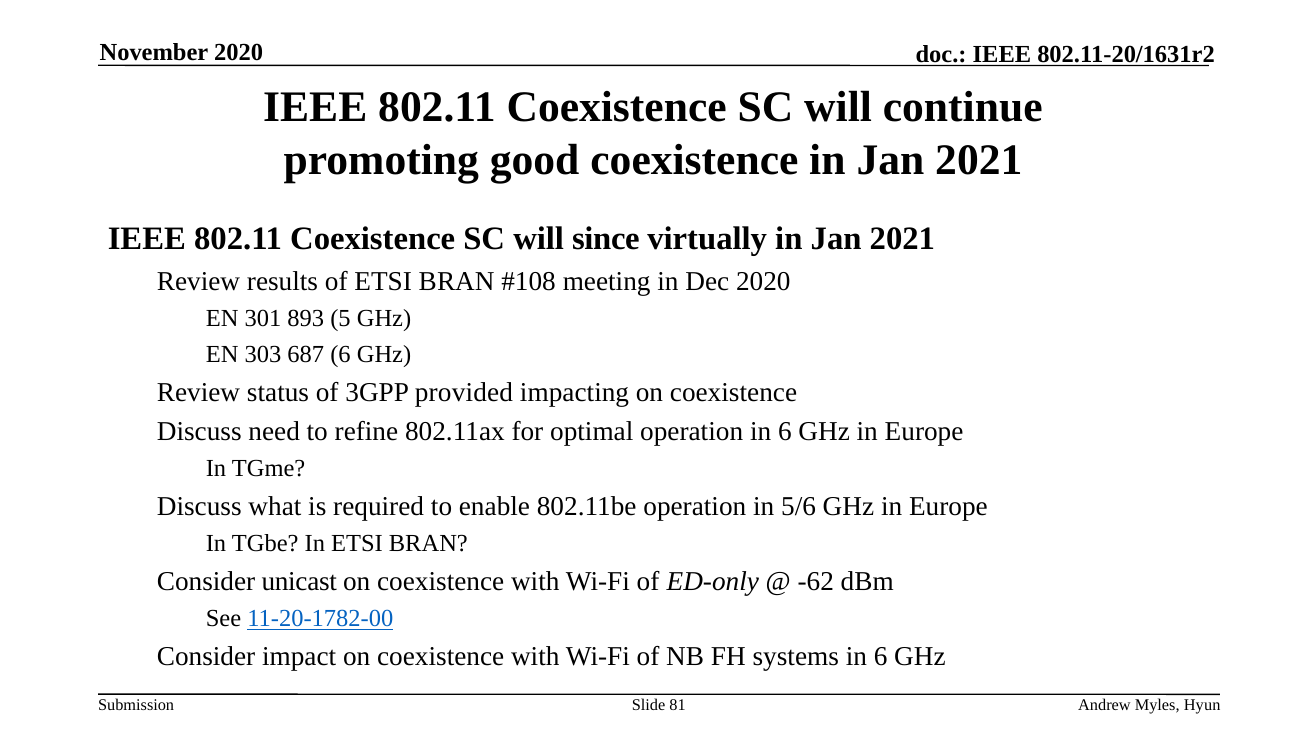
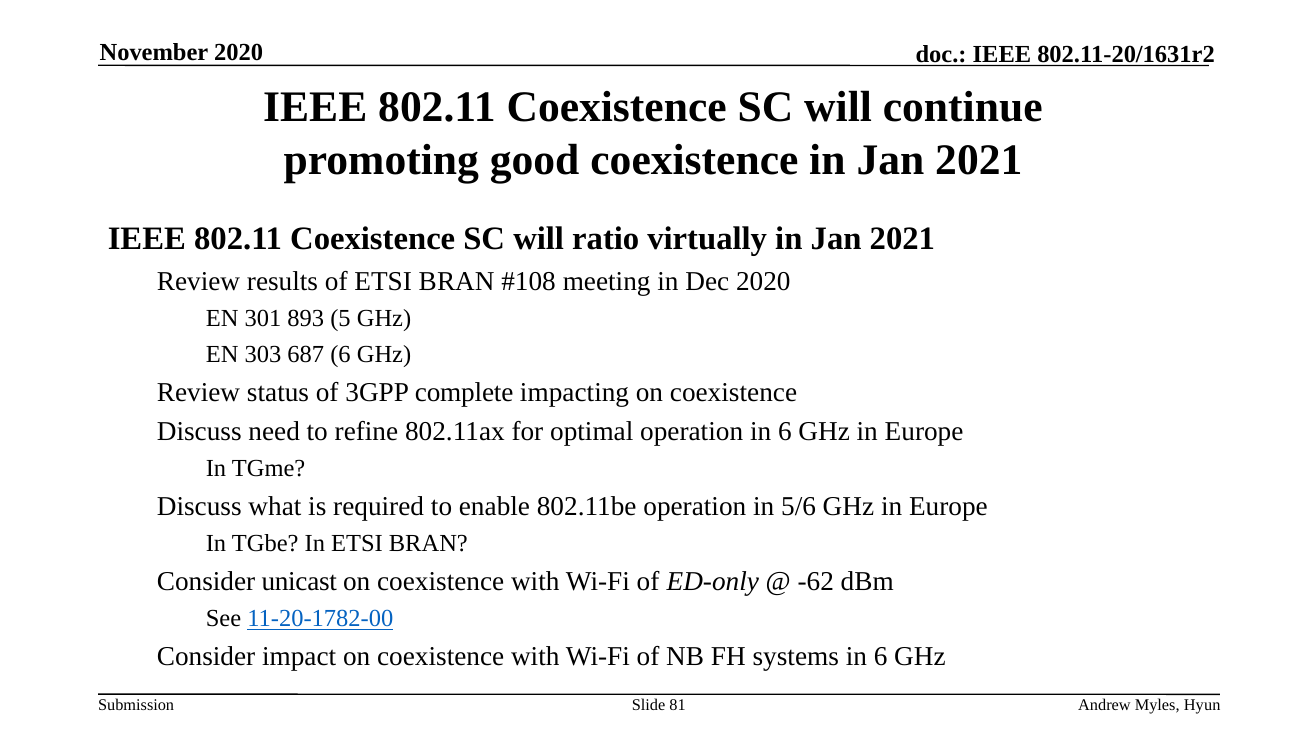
since: since -> ratio
provided: provided -> complete
